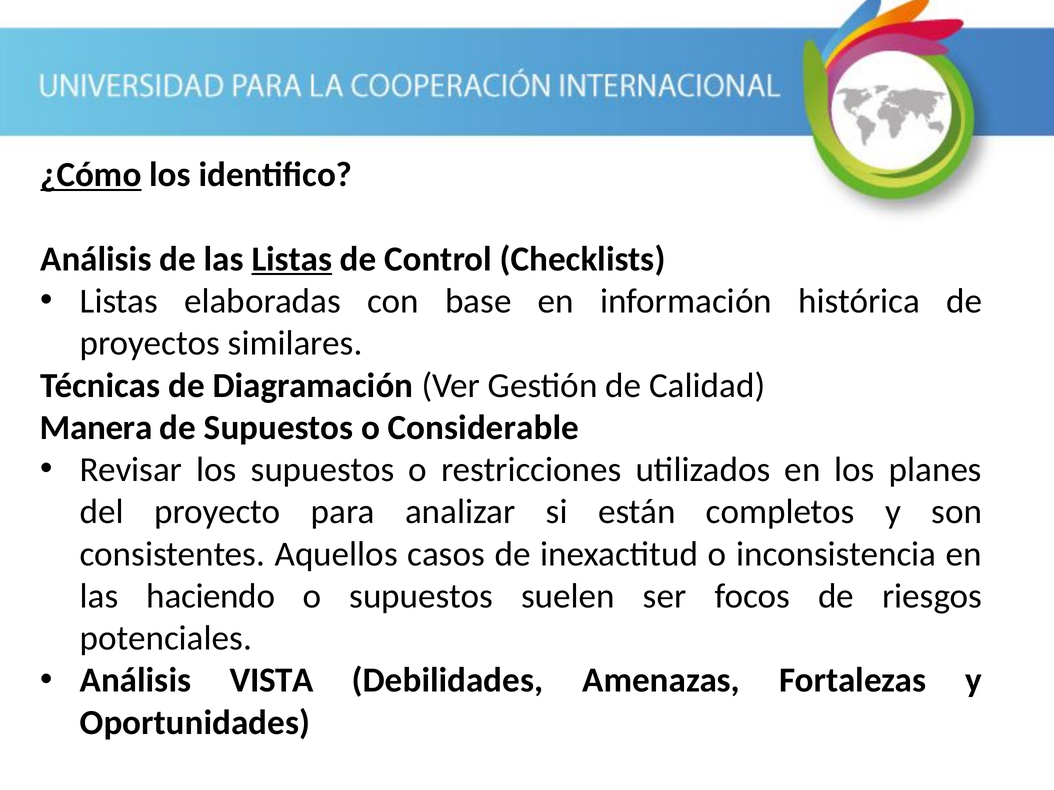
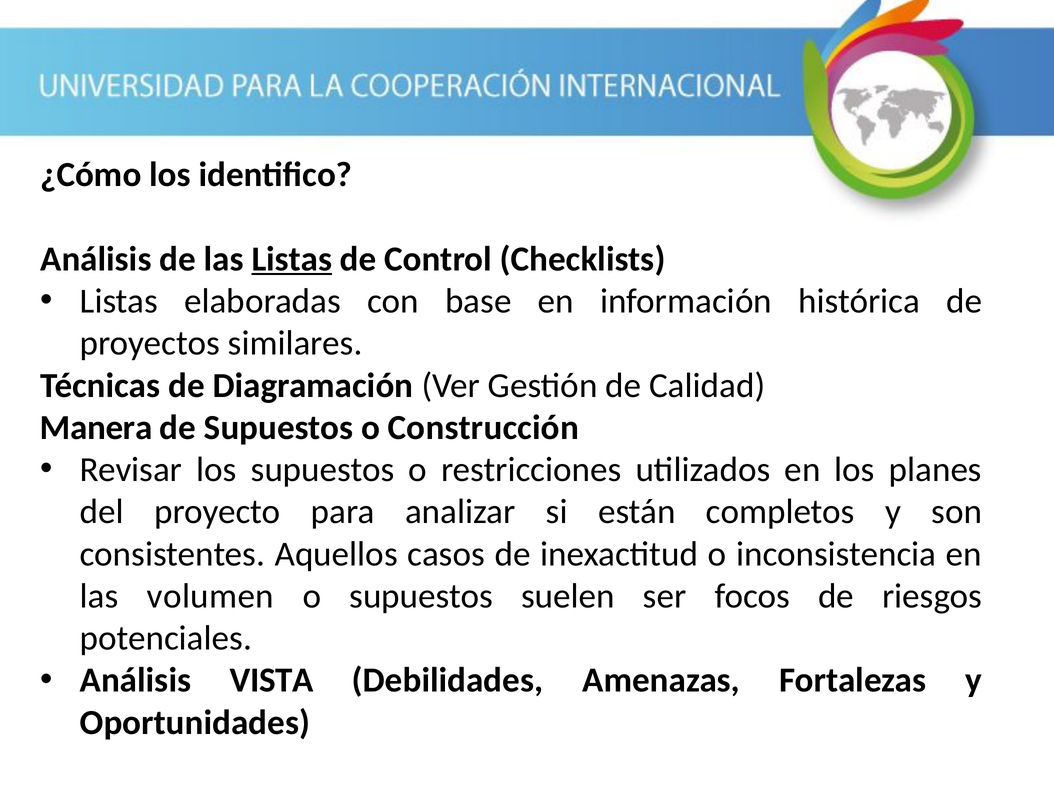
¿Cómo underline: present -> none
Considerable: Considerable -> Construcción
haciendo: haciendo -> volumen
